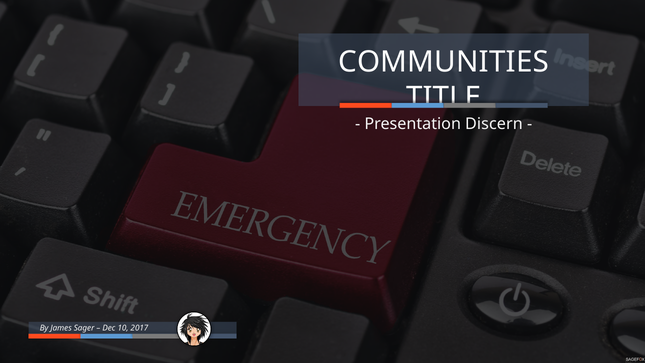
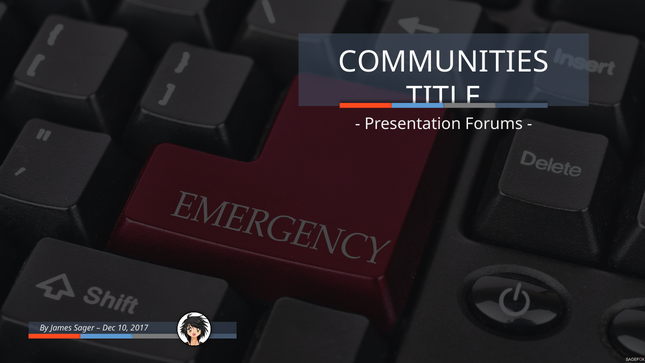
Discern: Discern -> Forums
